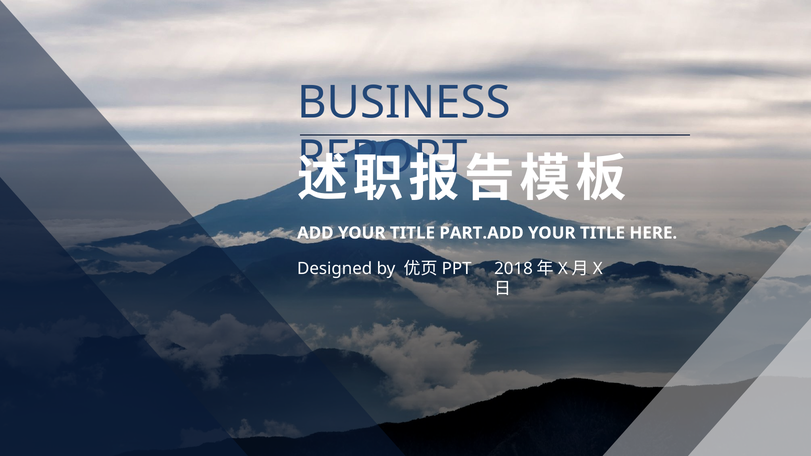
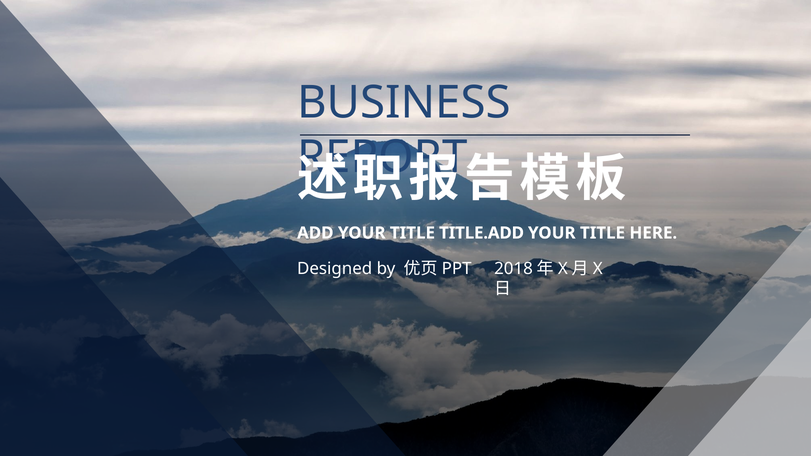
PART.ADD: PART.ADD -> TITLE.ADD
